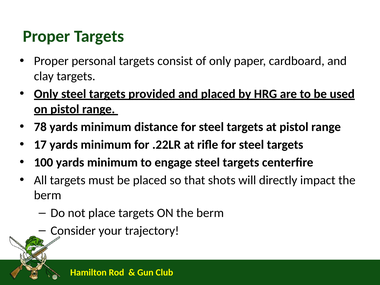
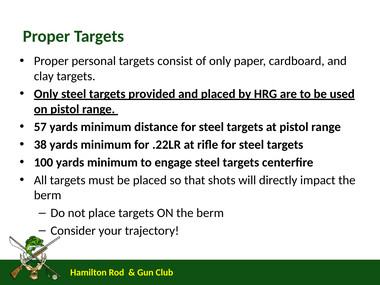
78: 78 -> 57
17: 17 -> 38
